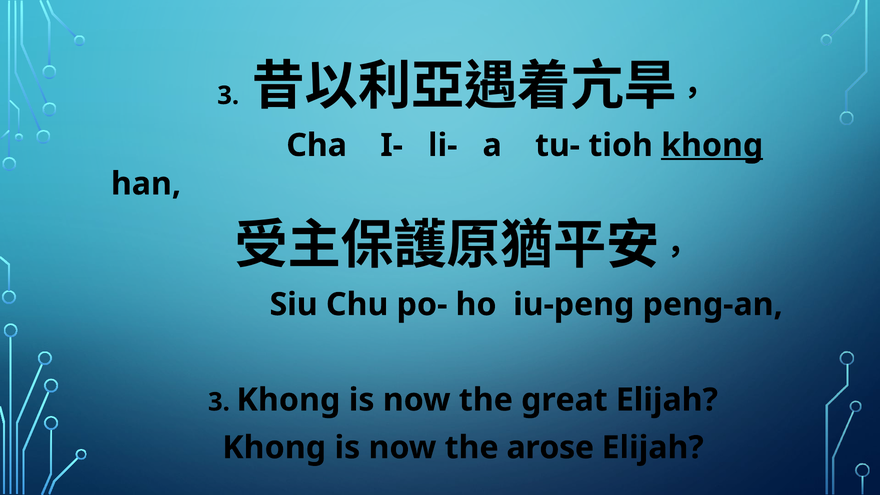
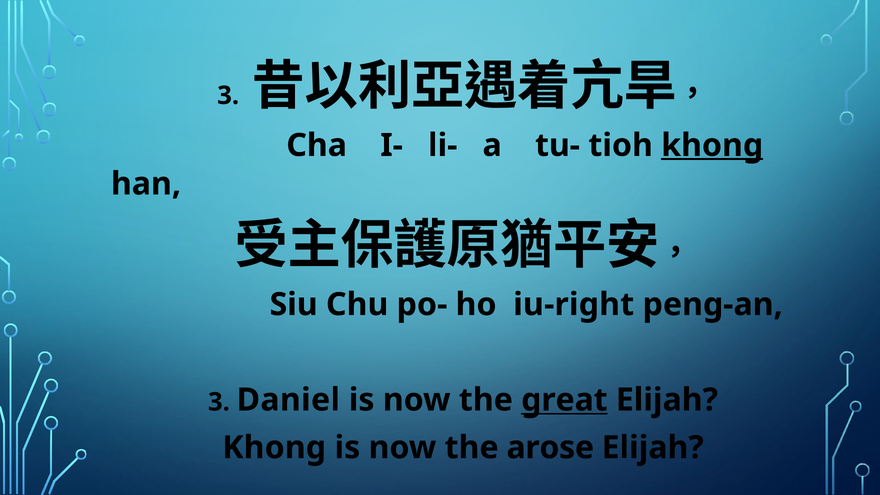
iu-peng: iu-peng -> iu-right
3 Khong: Khong -> Daniel
great underline: none -> present
